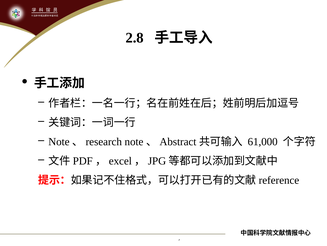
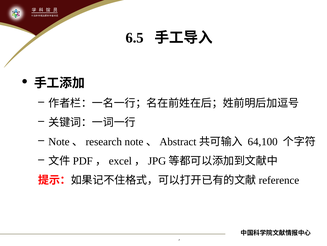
2.8: 2.8 -> 6.5
61,000: 61,000 -> 64,100
